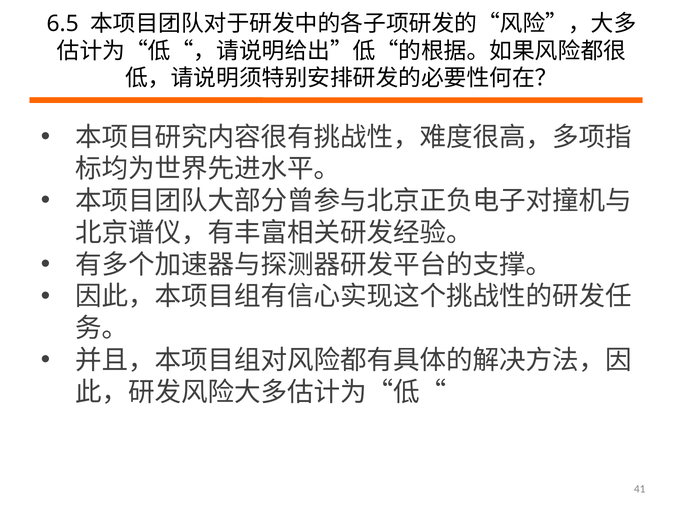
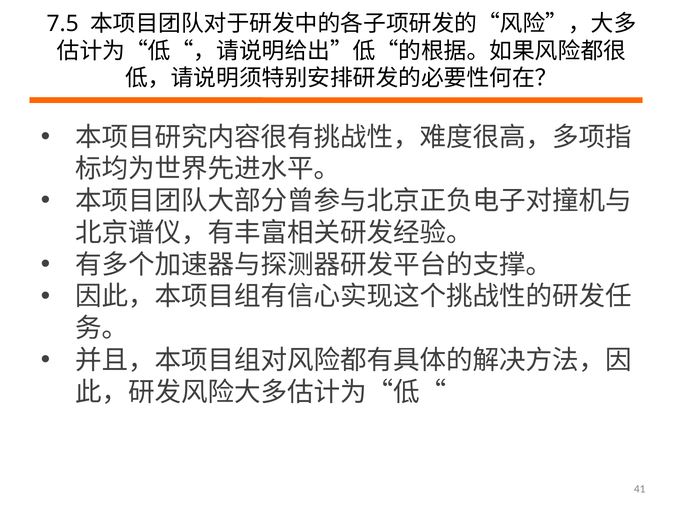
6.5: 6.5 -> 7.5
